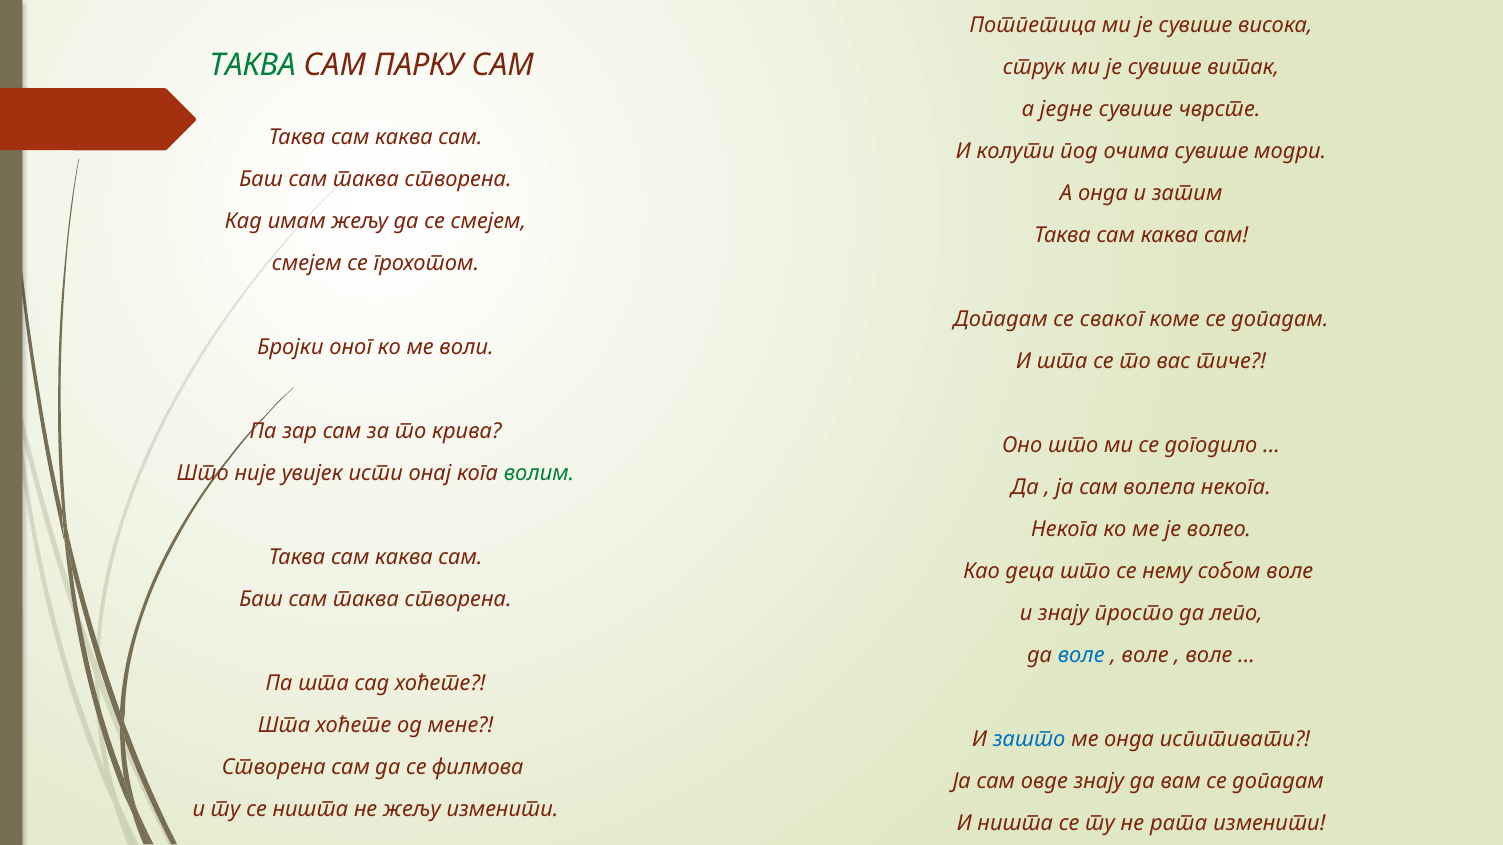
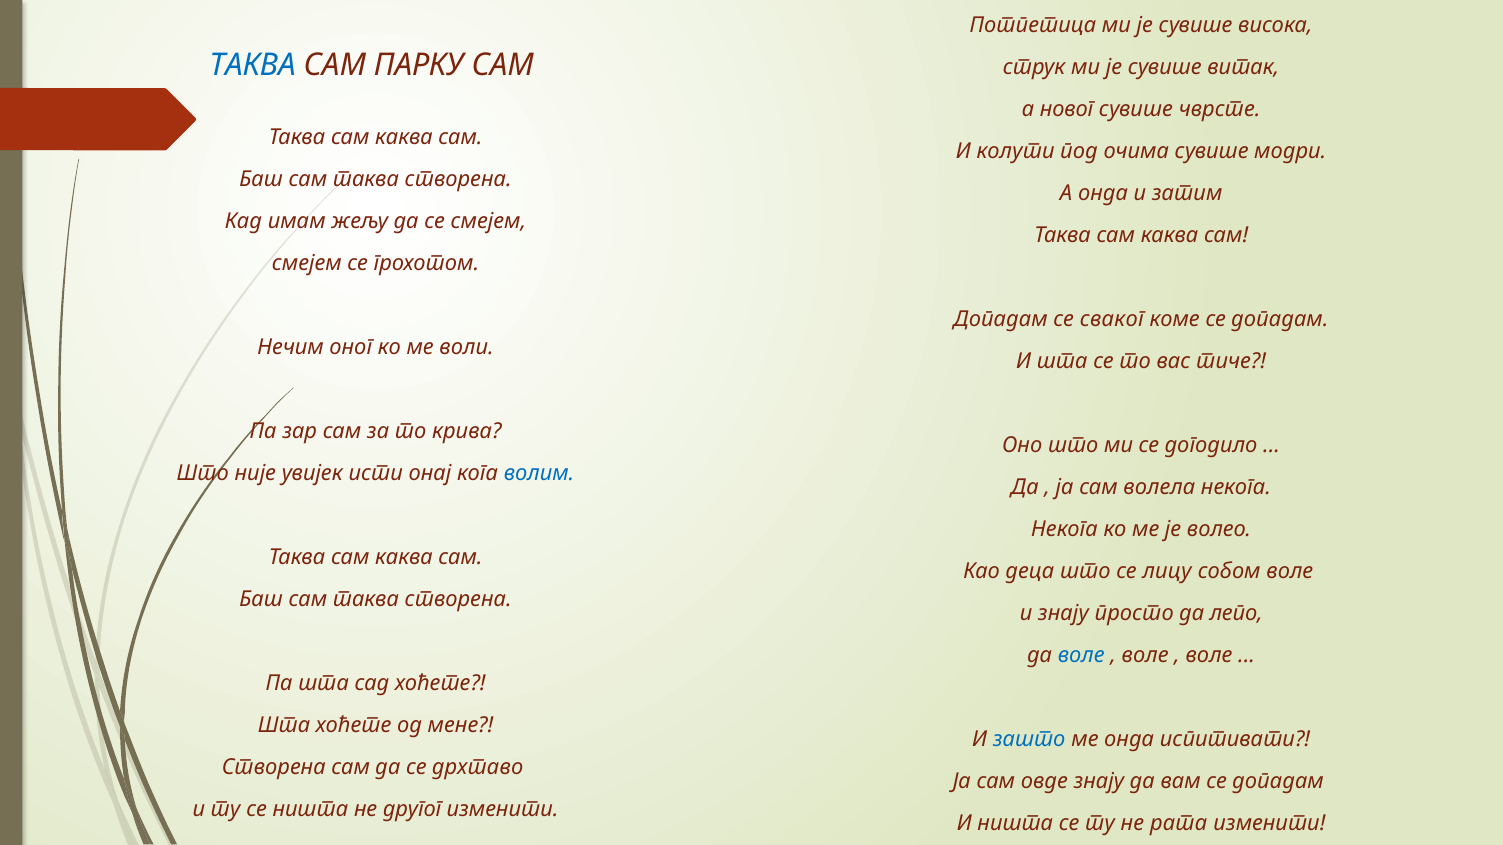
ТАКВА at (252, 65) colour: green -> blue
једне: једне -> новог
Бројки: Бројки -> Нечим
волим colour: green -> blue
нему: нему -> лицу
филмова: филмова -> дрхтаво
не жељу: жељу -> другог
